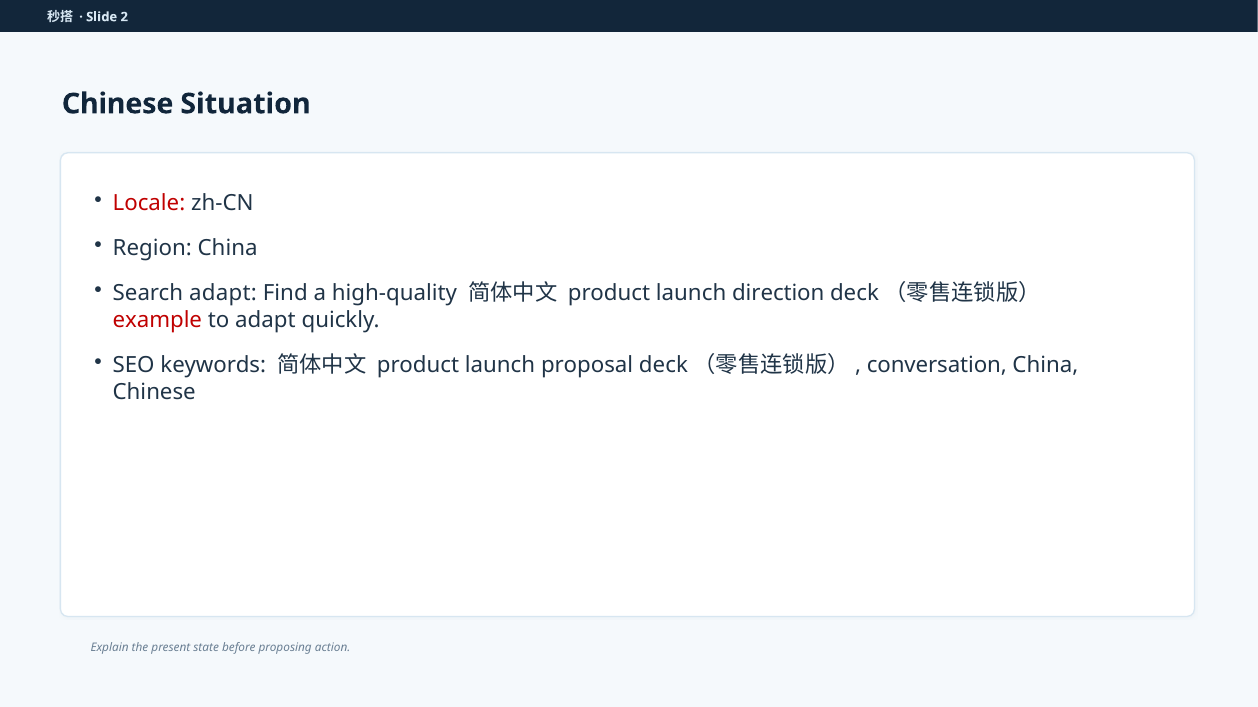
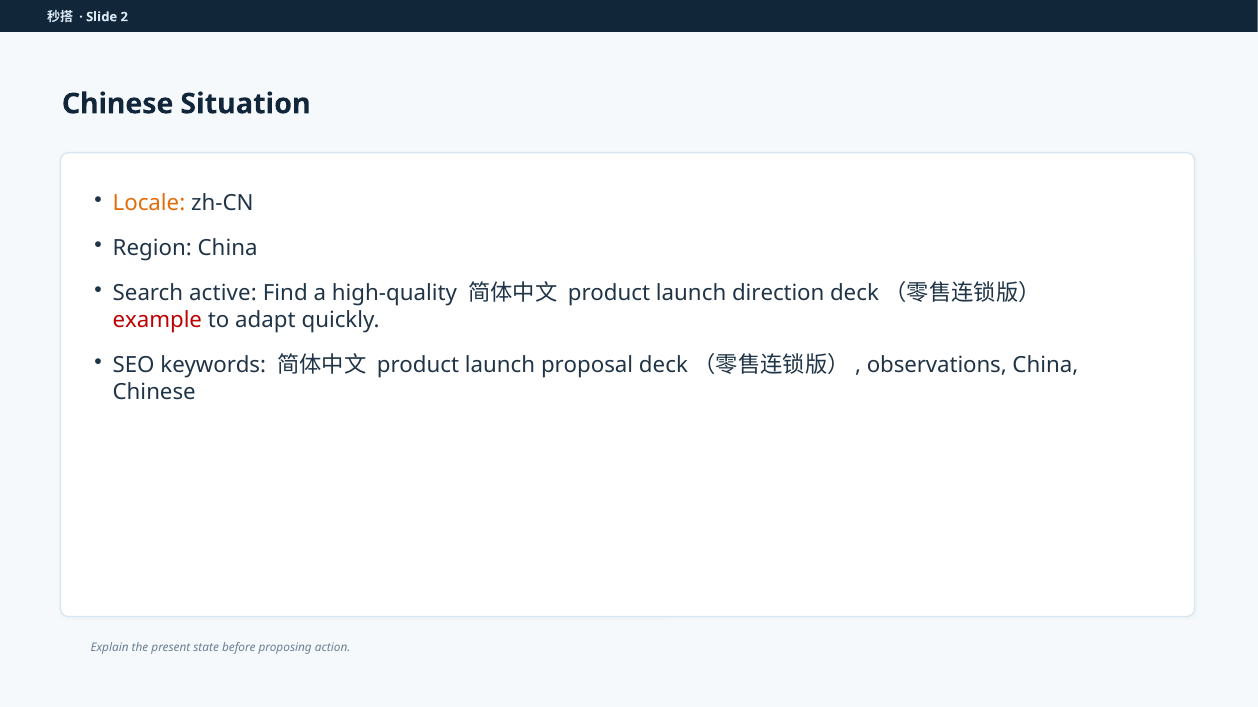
Locale colour: red -> orange
Search adapt: adapt -> active
conversation: conversation -> observations
